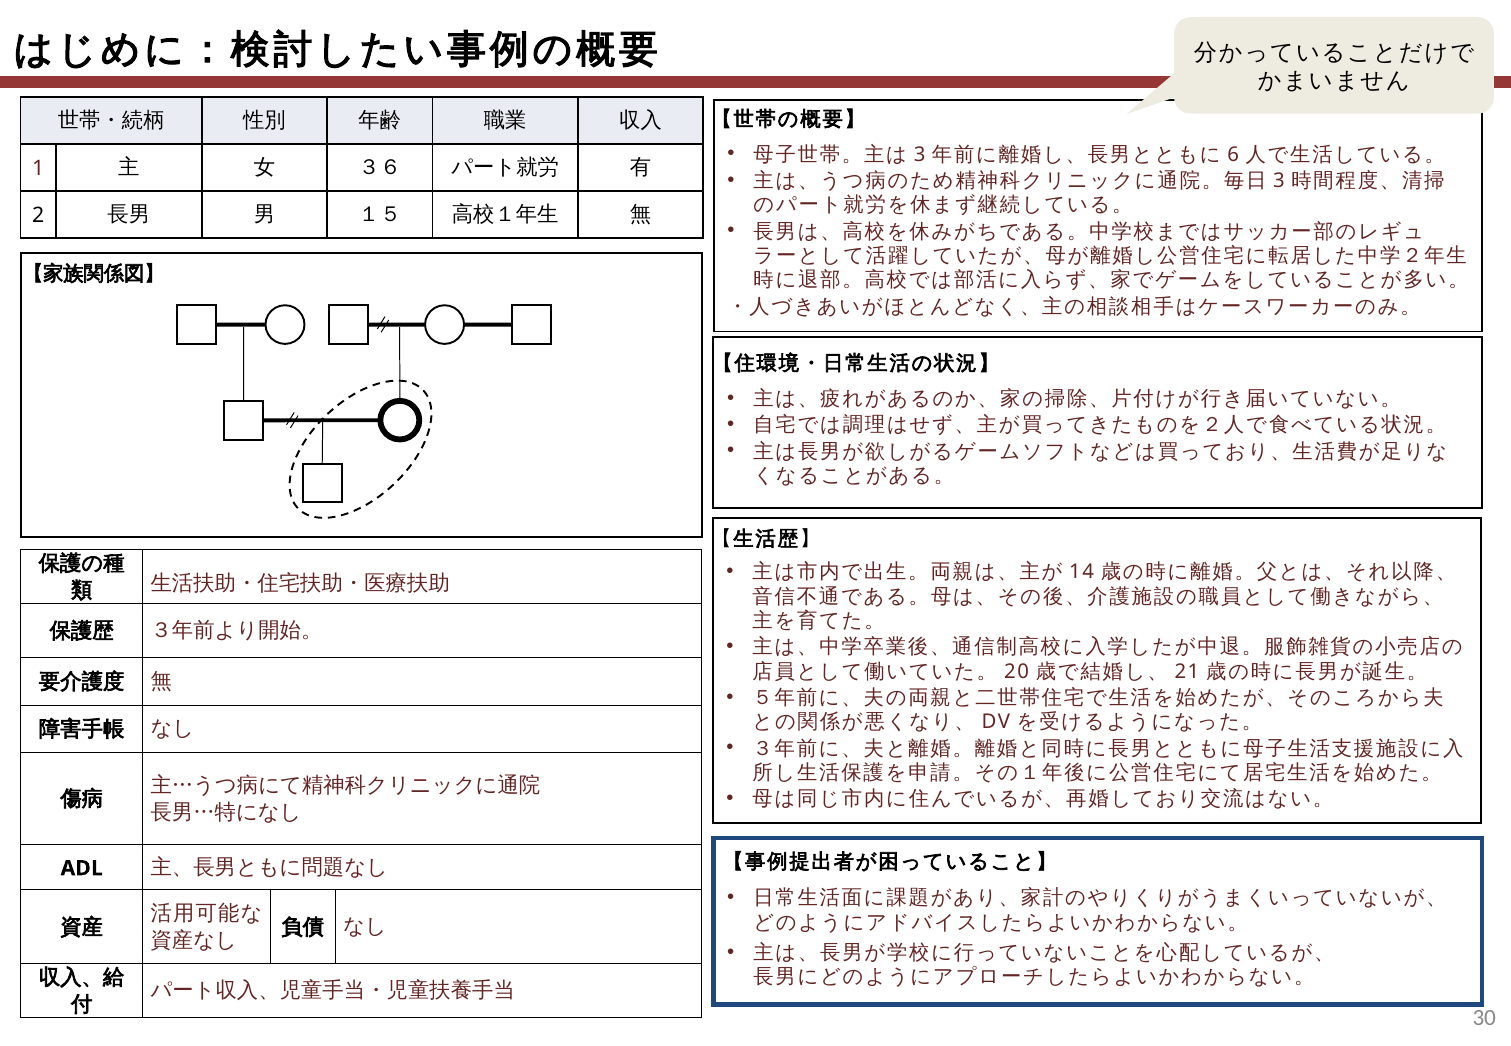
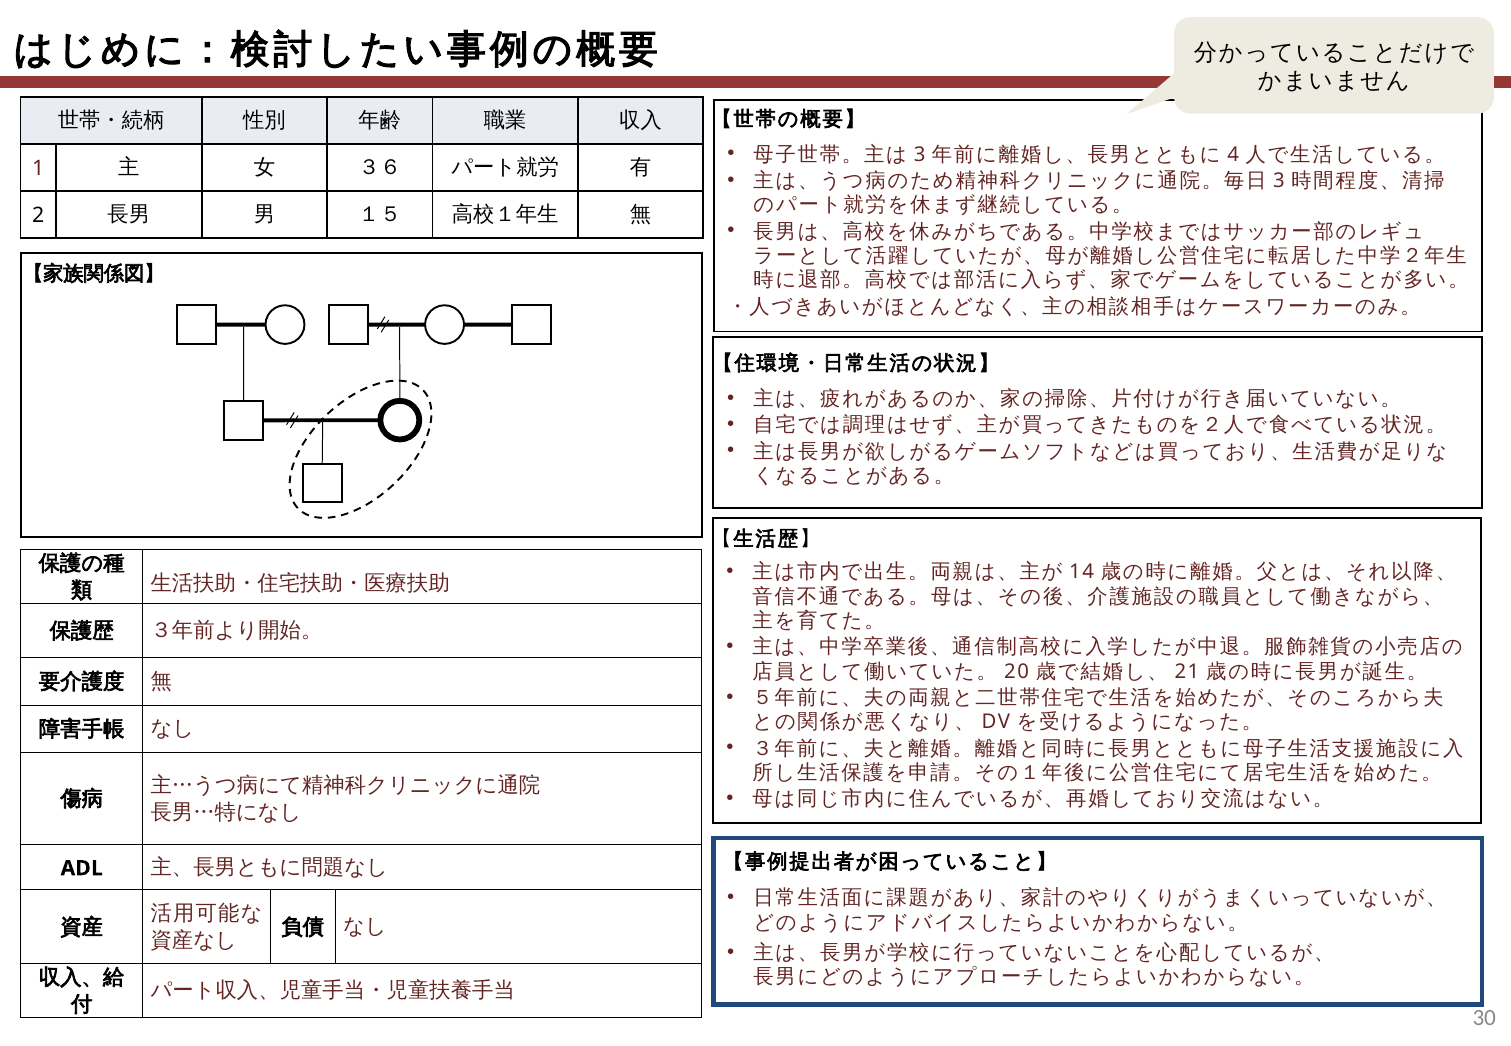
6: 6 -> 4
